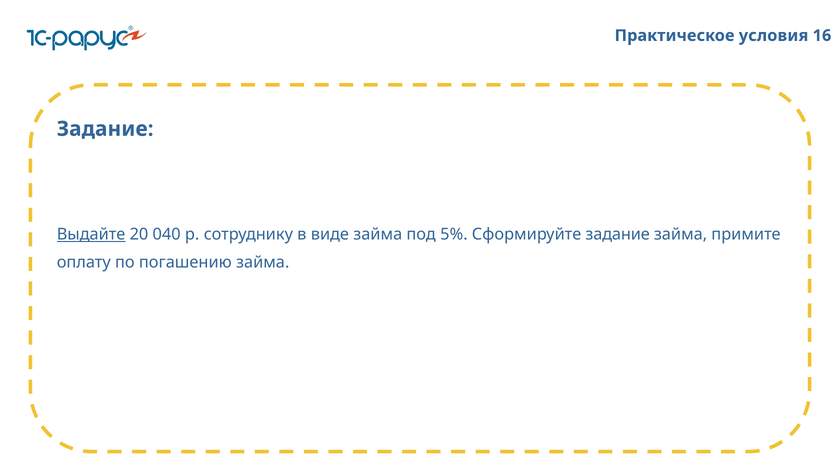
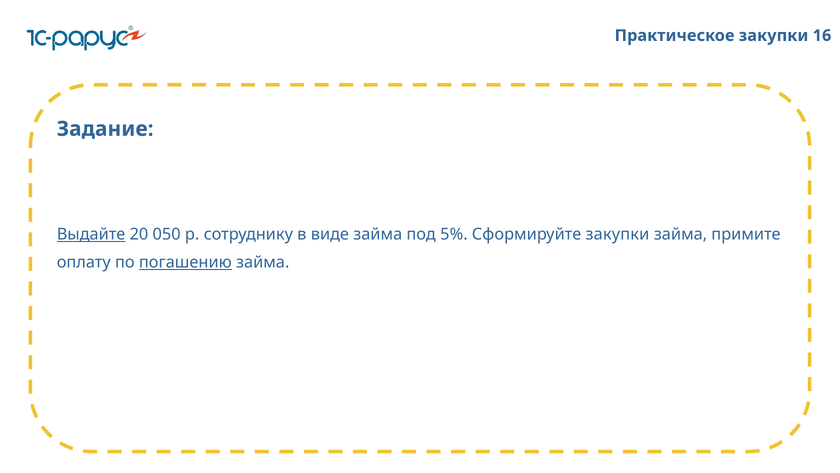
Практическое условия: условия -> закупки
040: 040 -> 050
Сформируйте задание: задание -> закупки
погашению underline: none -> present
